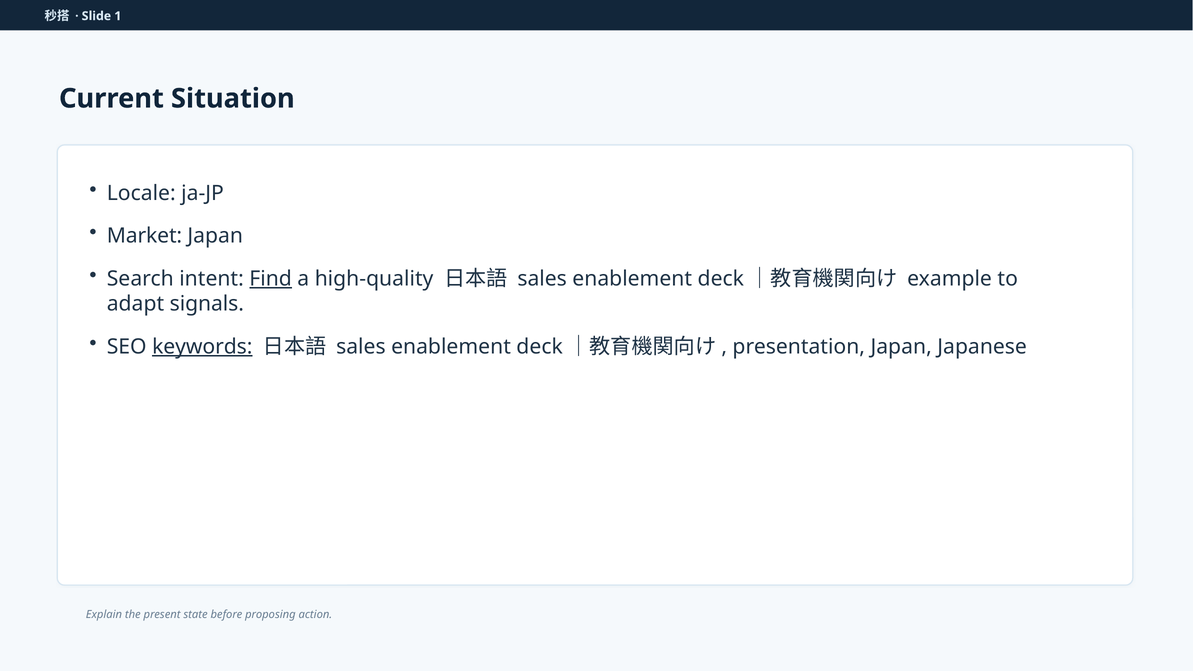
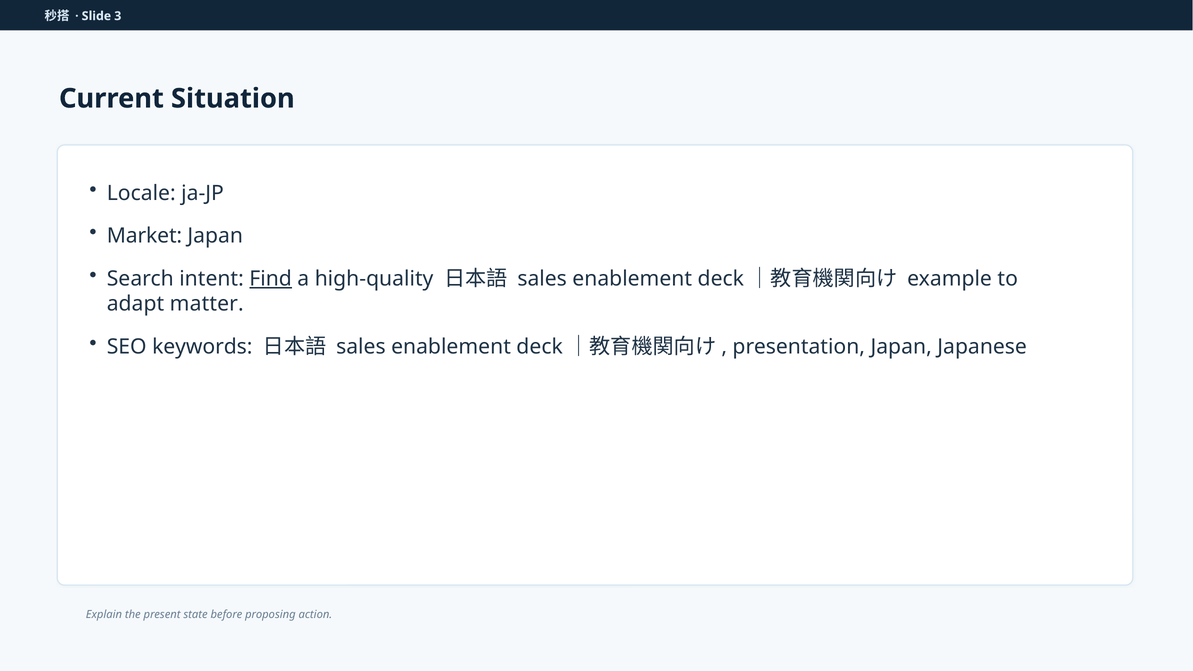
1: 1 -> 3
signals: signals -> matter
keywords underline: present -> none
